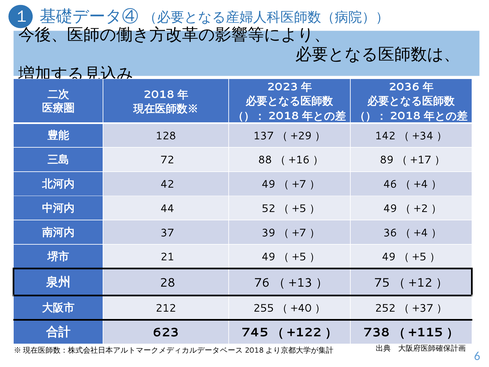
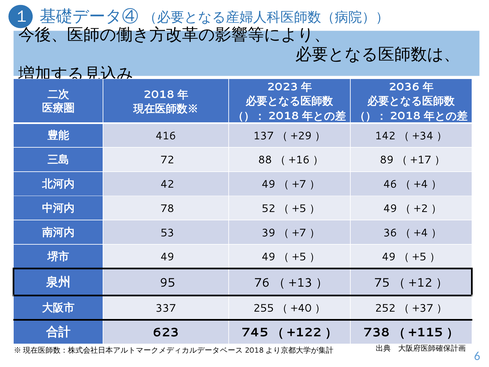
128: 128 -> 416
44: 44 -> 78
37: 37 -> 53
21 at (167, 257): 21 -> 49
28: 28 -> 95
212: 212 -> 337
